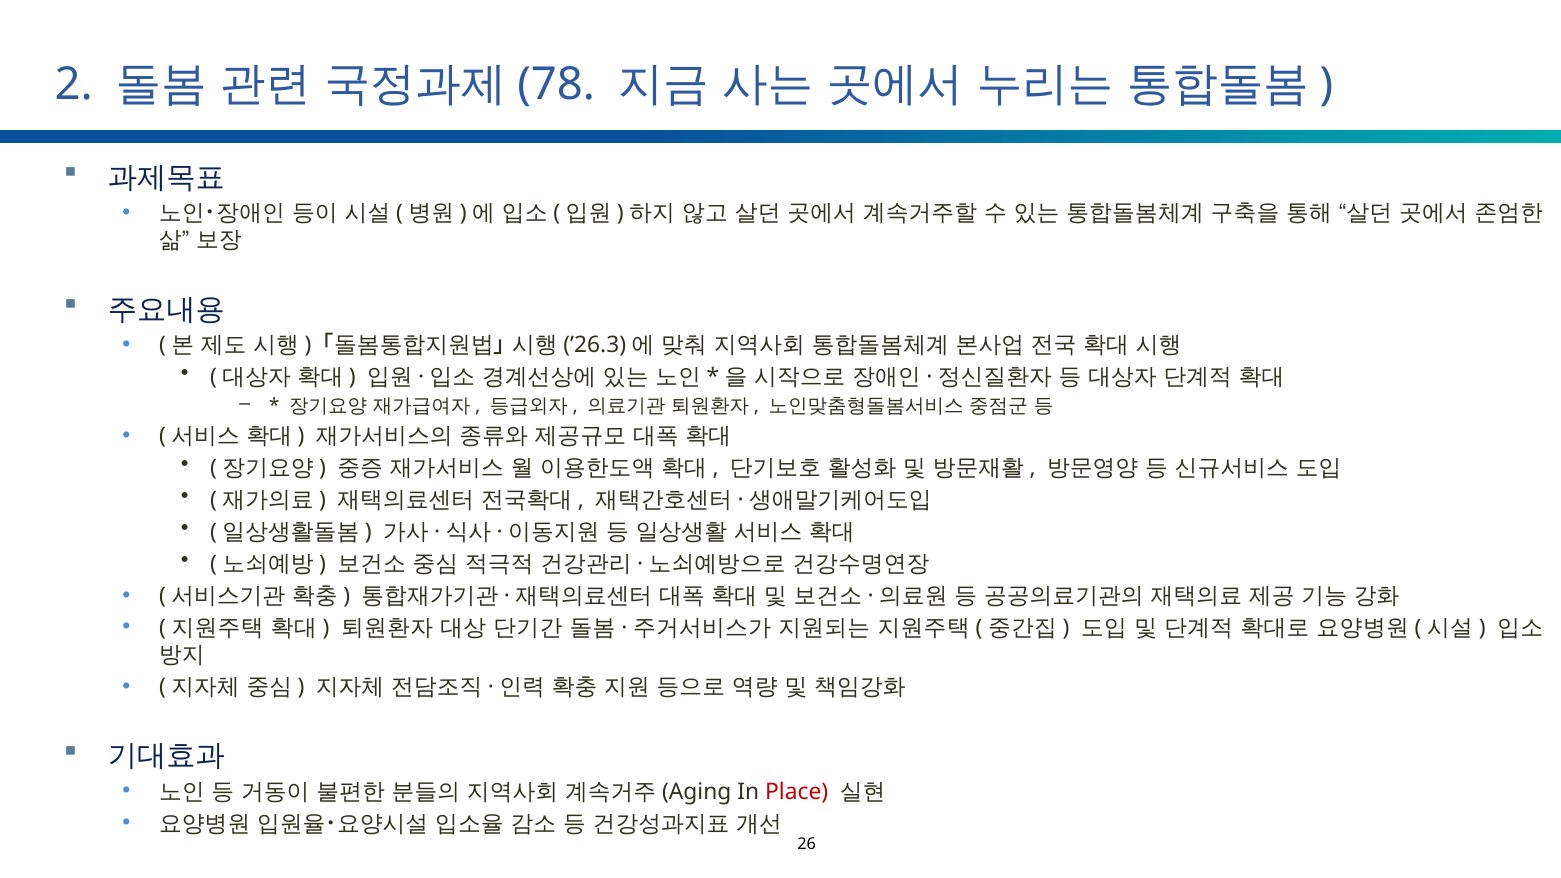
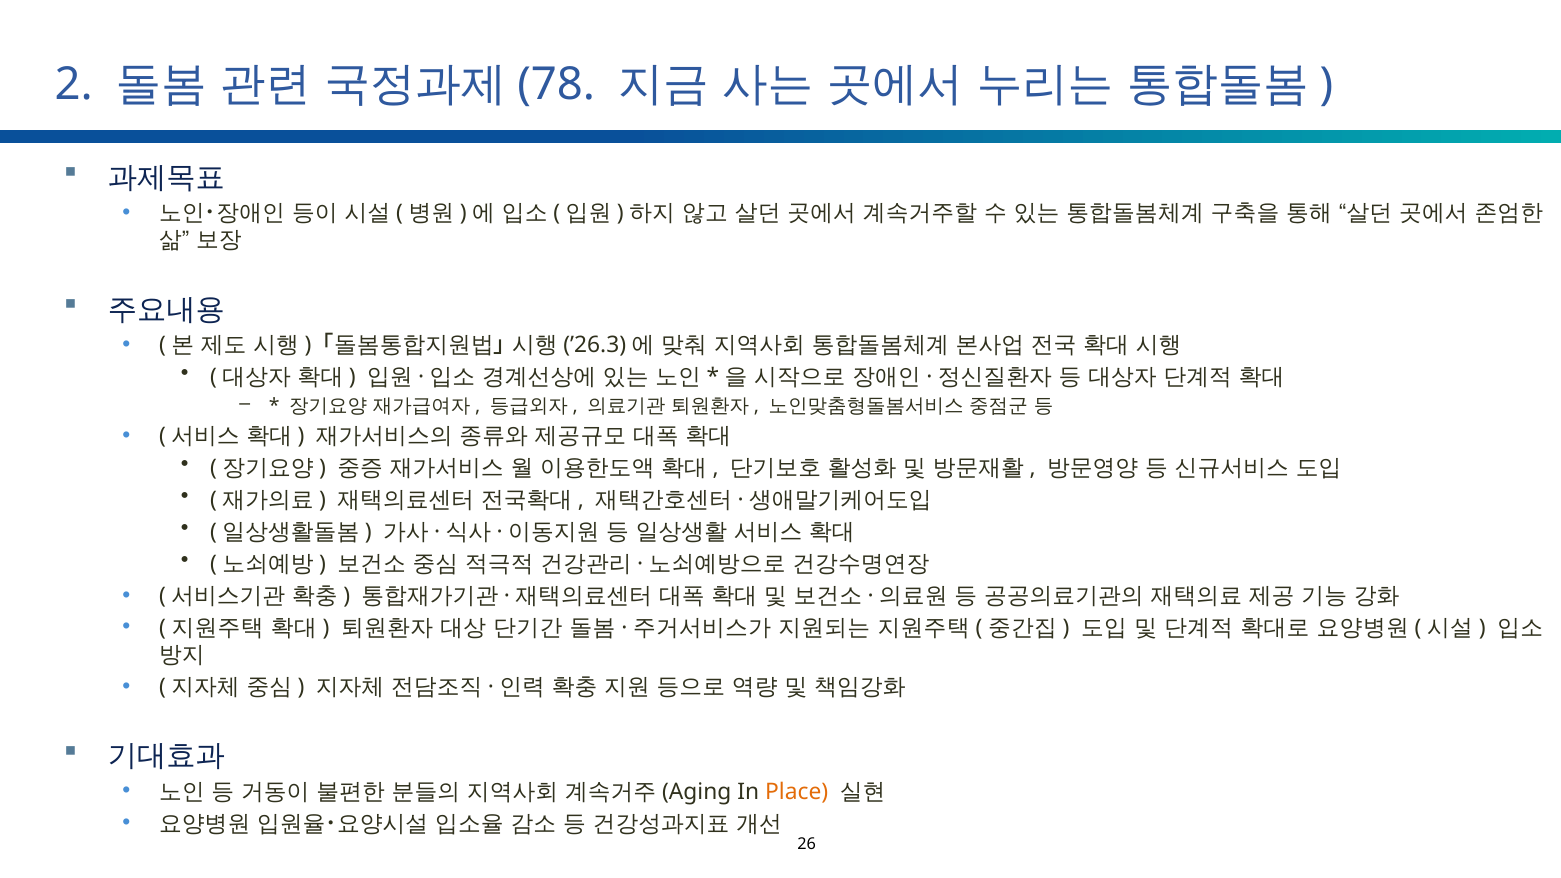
Place colour: red -> orange
